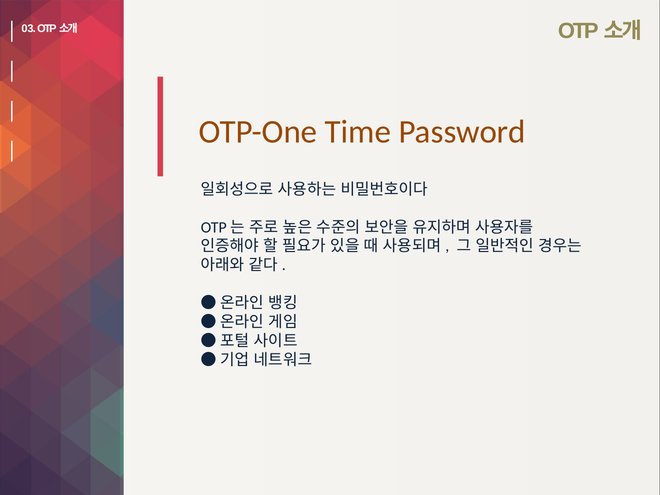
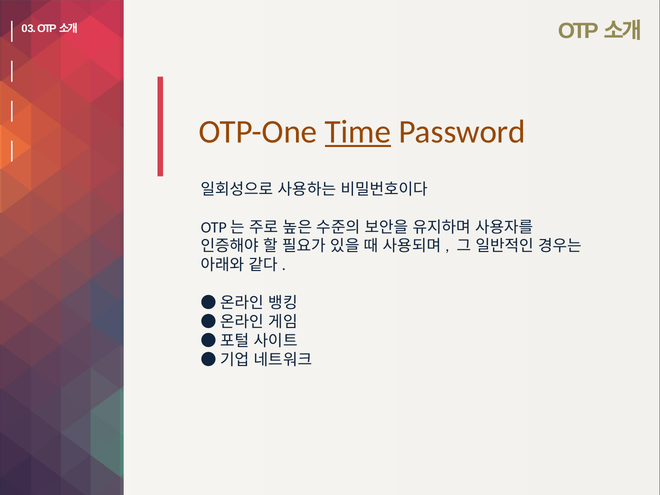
Time underline: none -> present
